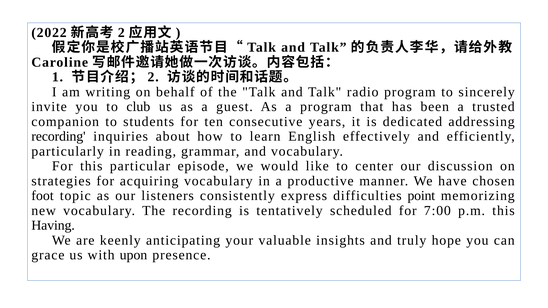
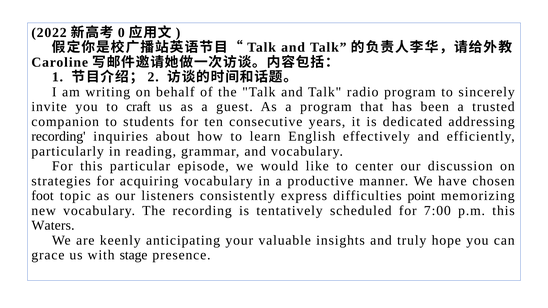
2 at (121, 33): 2 -> 0
club: club -> craft
Having: Having -> Waters
upon: upon -> stage
